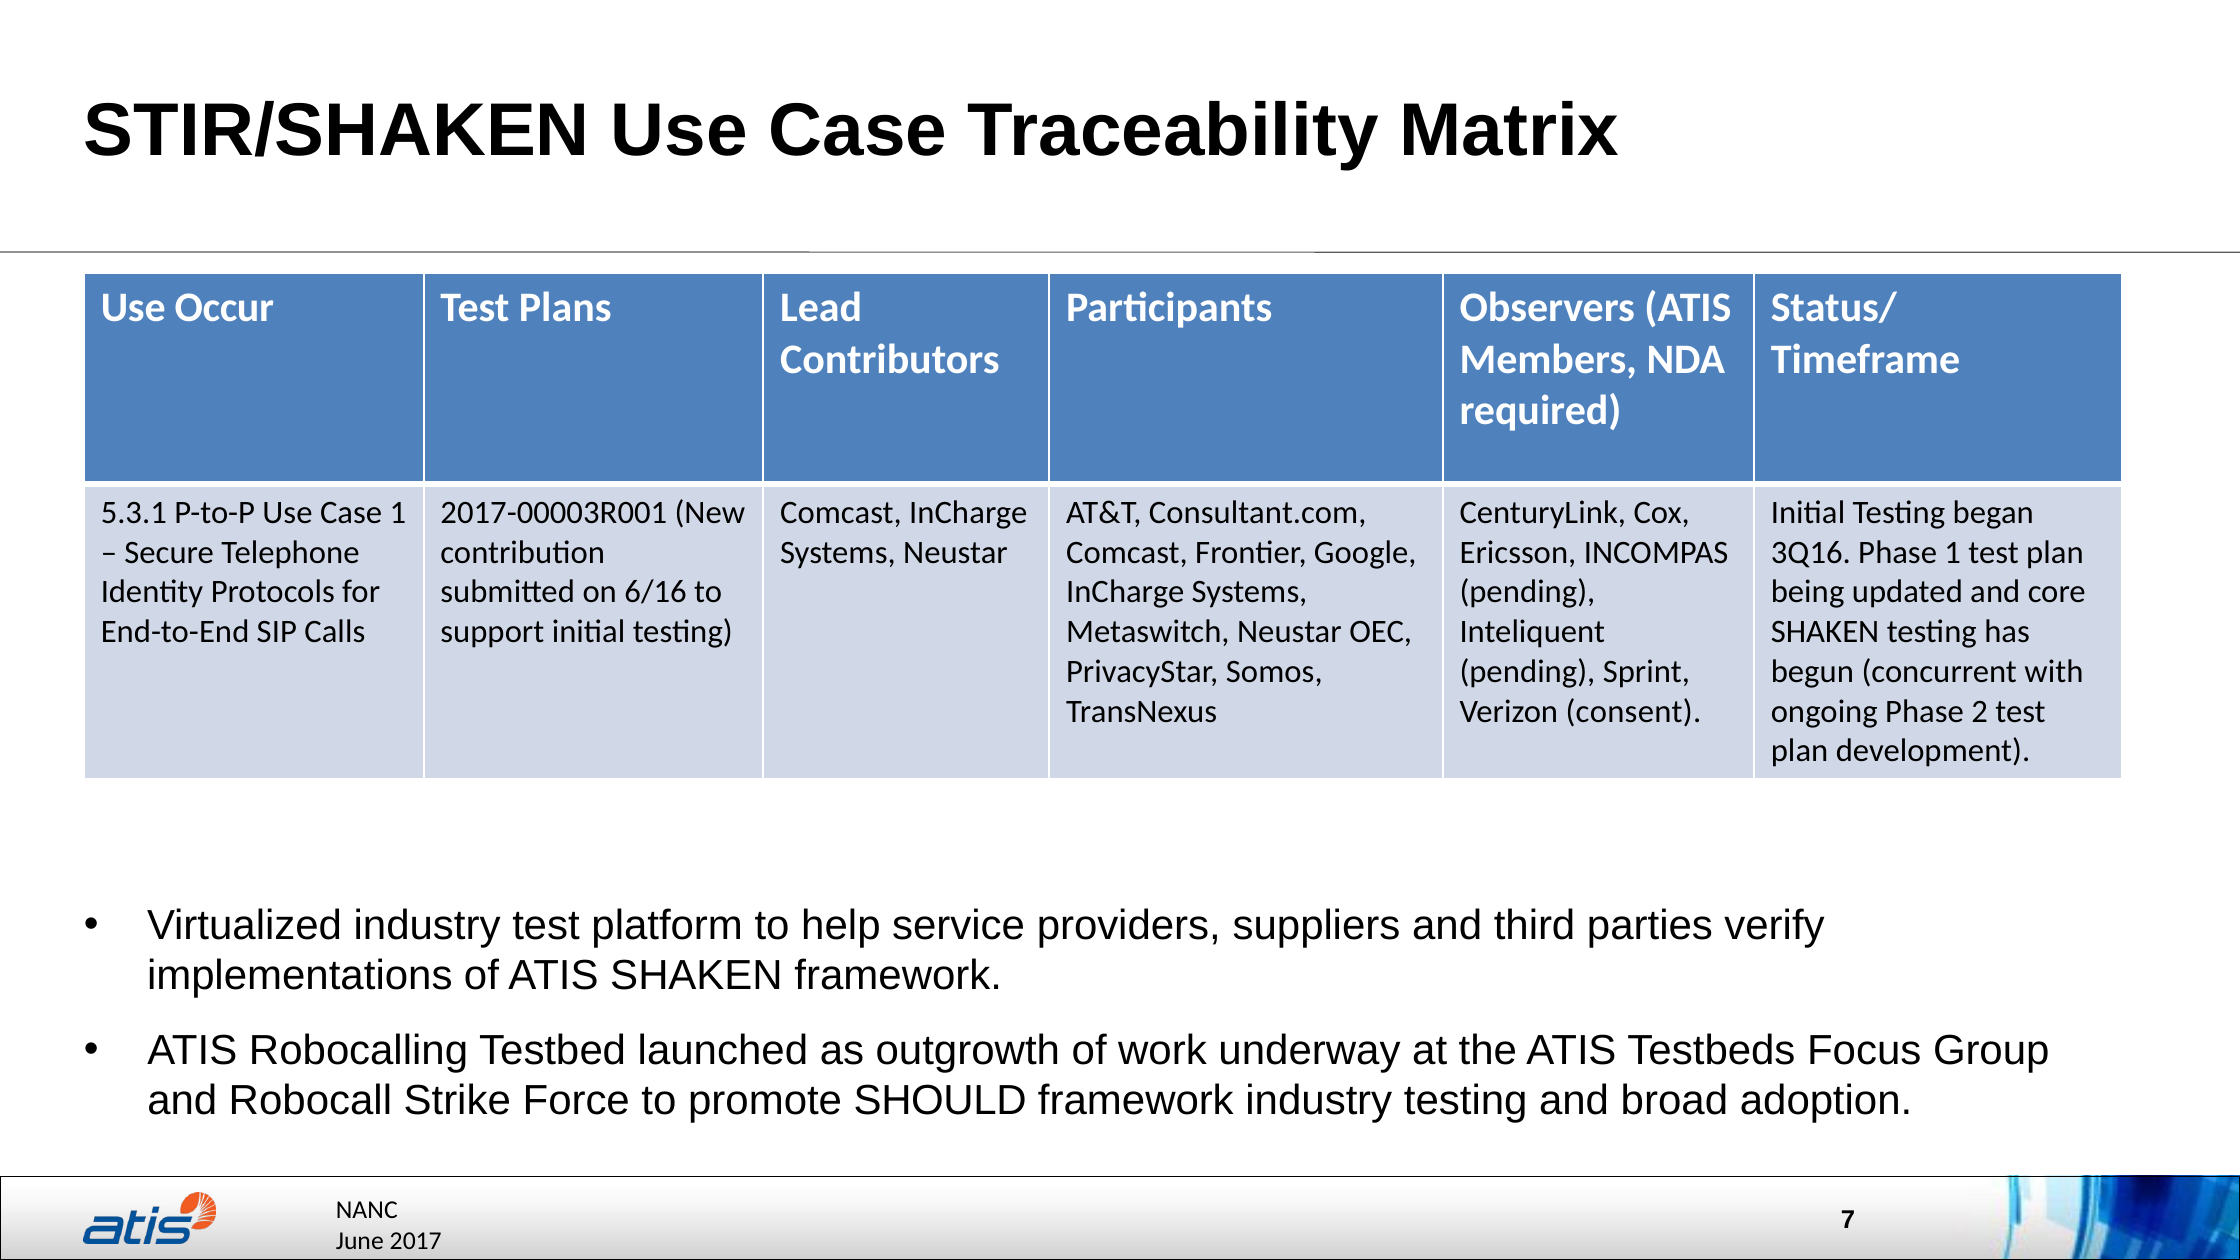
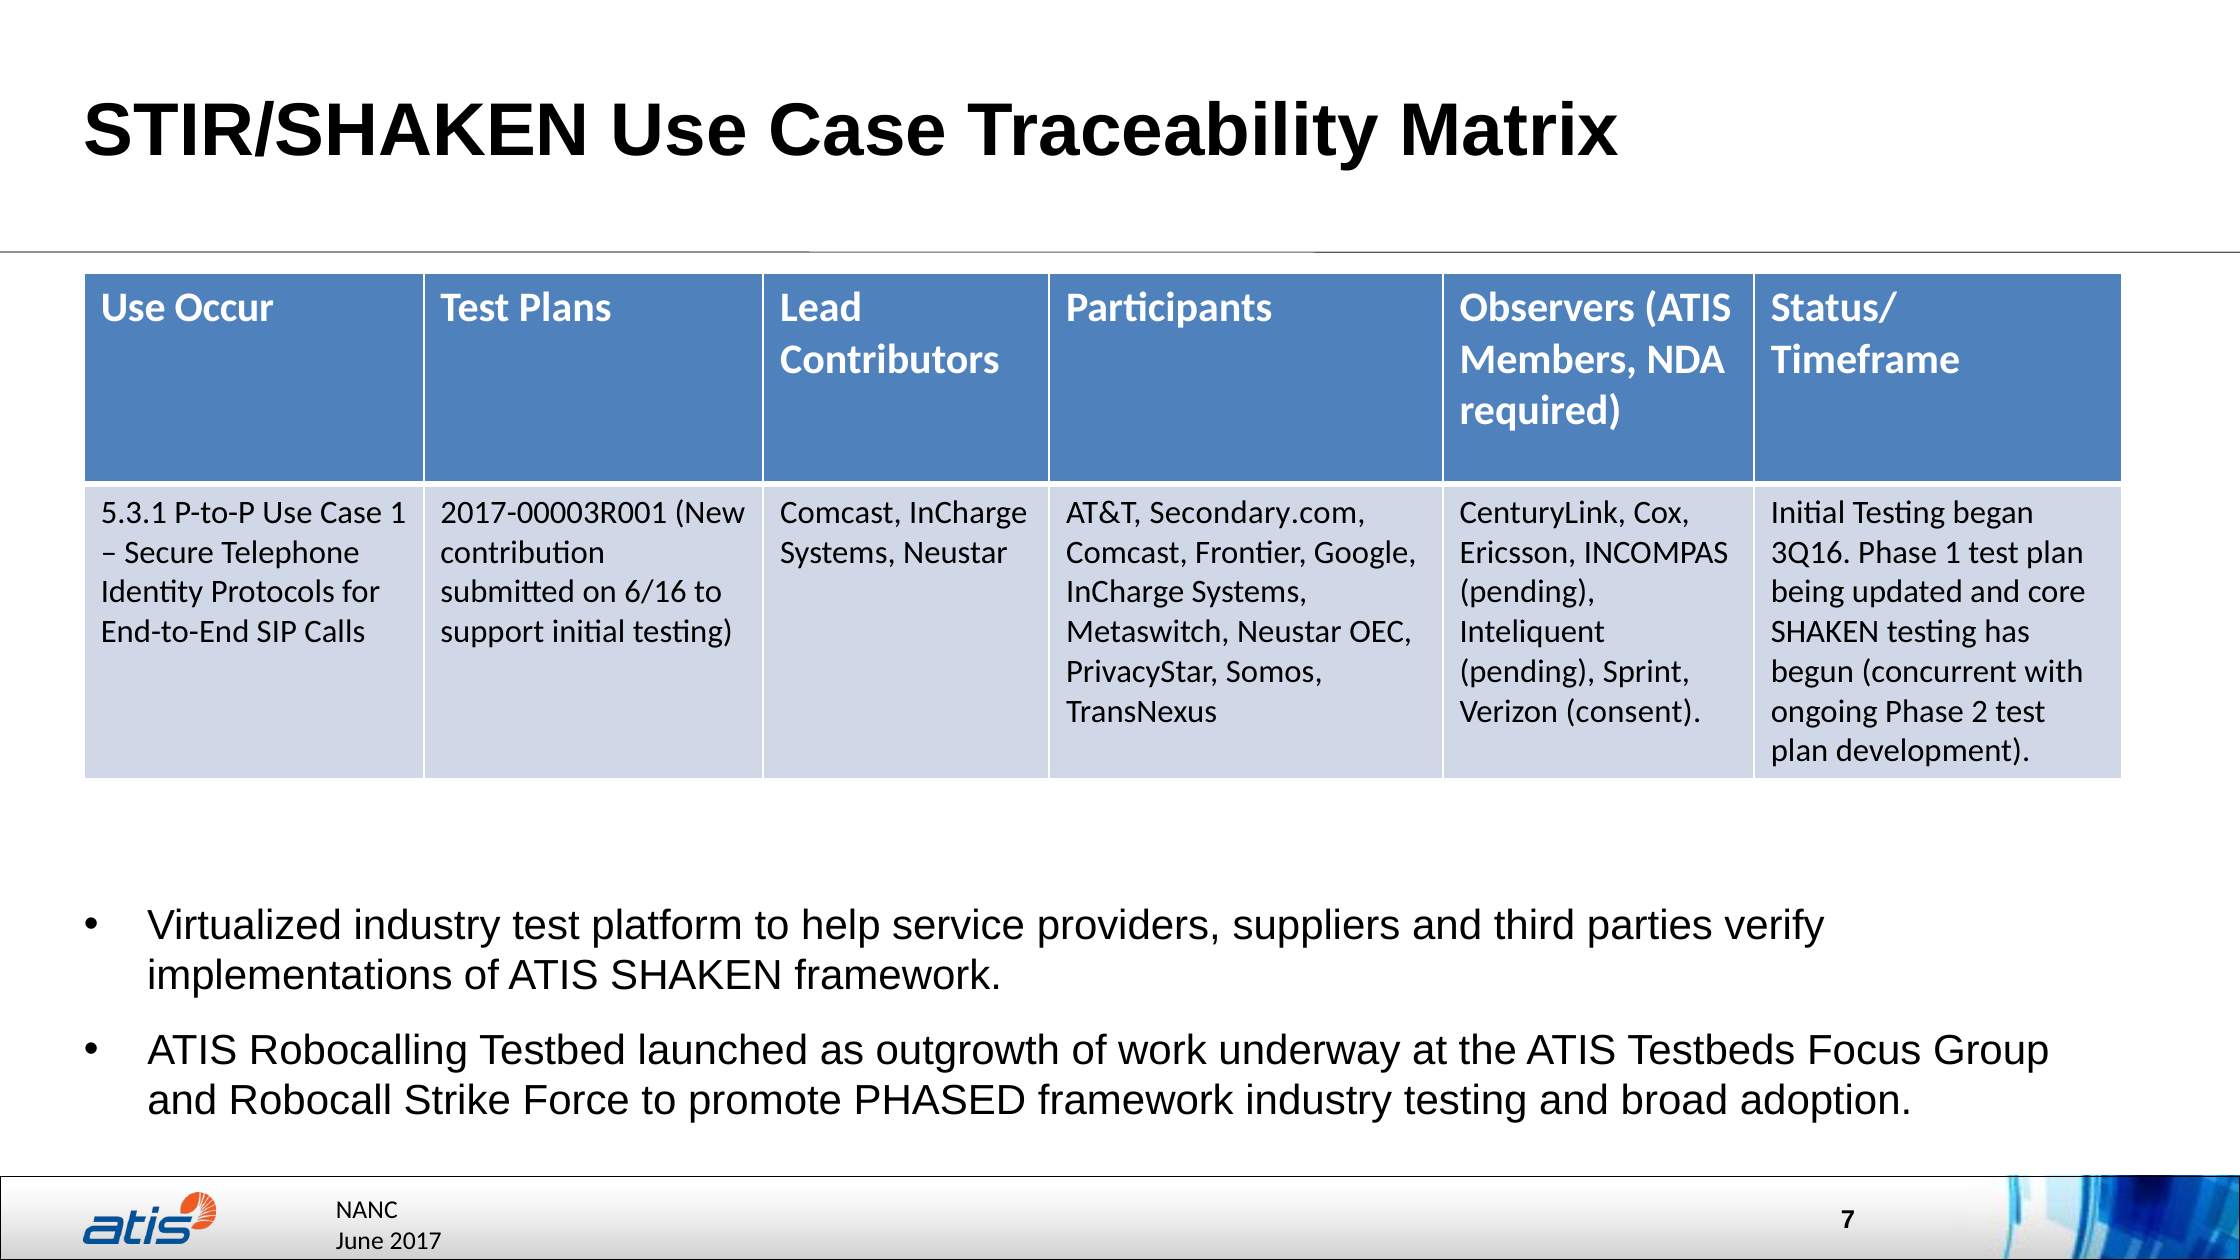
Consultant.com: Consultant.com -> Secondary.com
SHOULD: SHOULD -> PHASED
